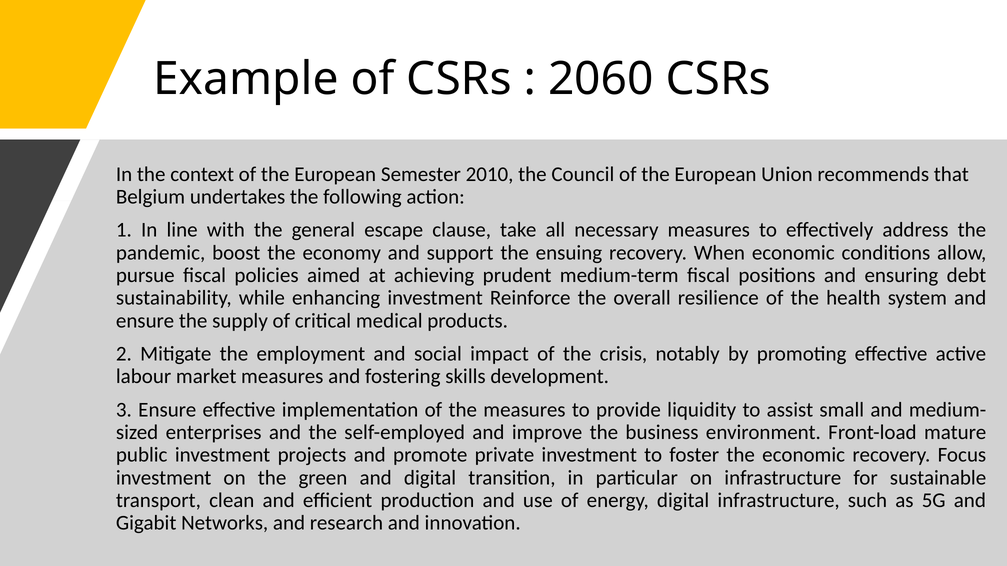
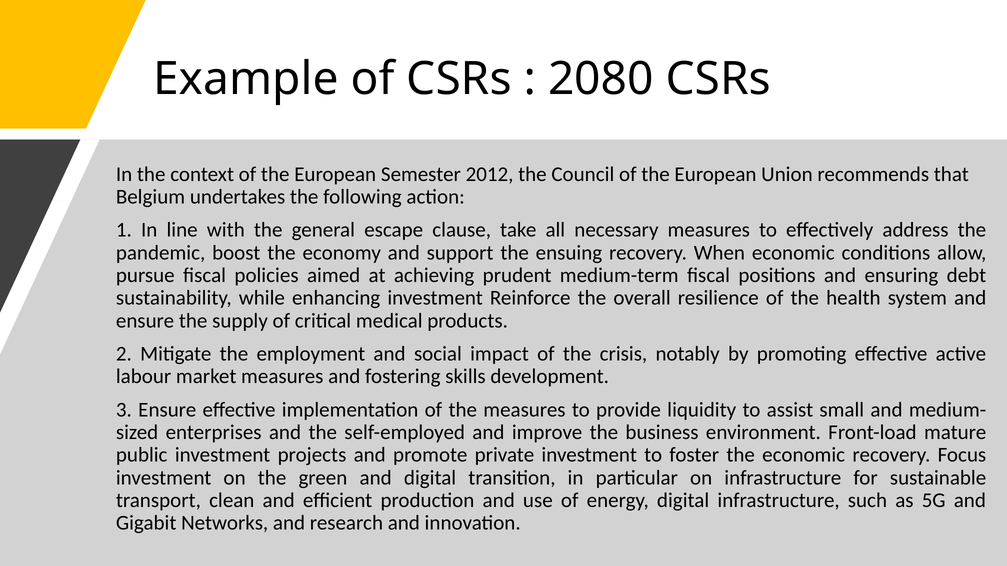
2060: 2060 -> 2080
2010: 2010 -> 2012
